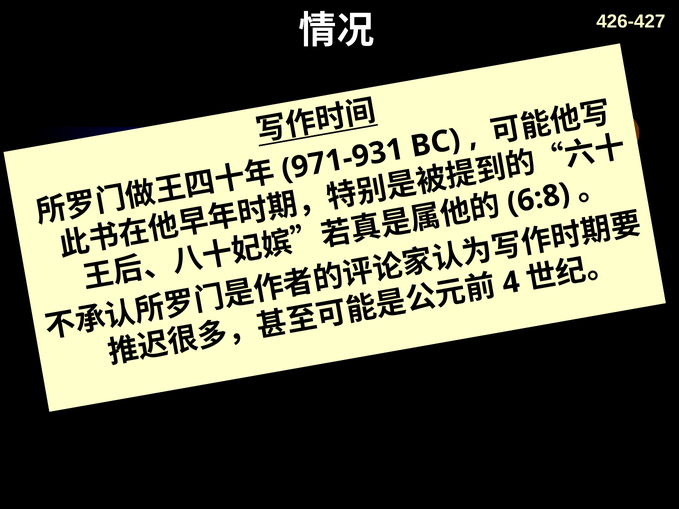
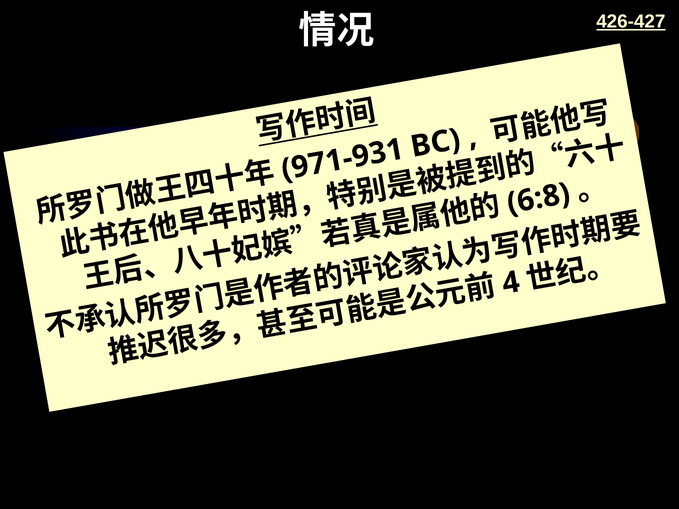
426-427 underline: none -> present
